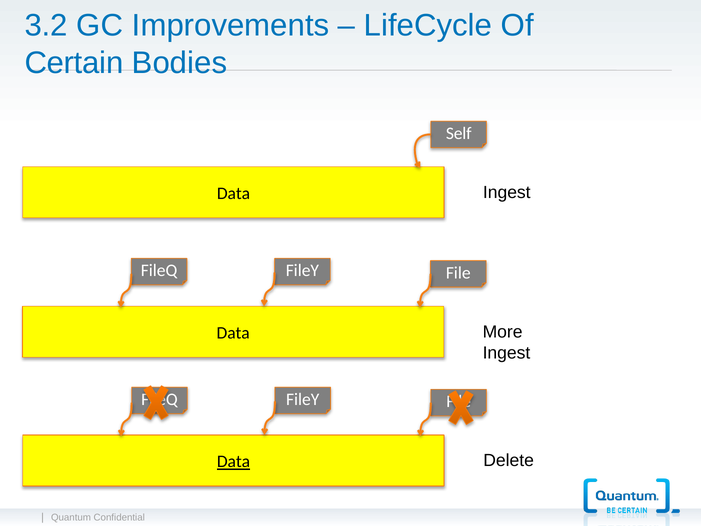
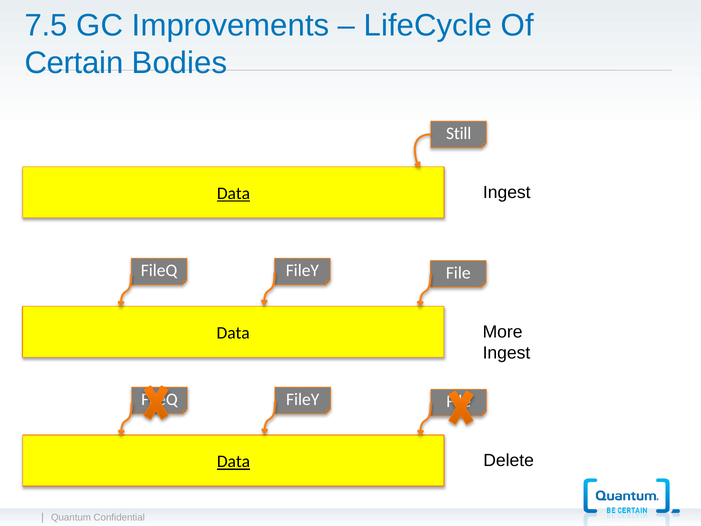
3.2: 3.2 -> 7.5
Self: Self -> Still
Data at (233, 193) underline: none -> present
